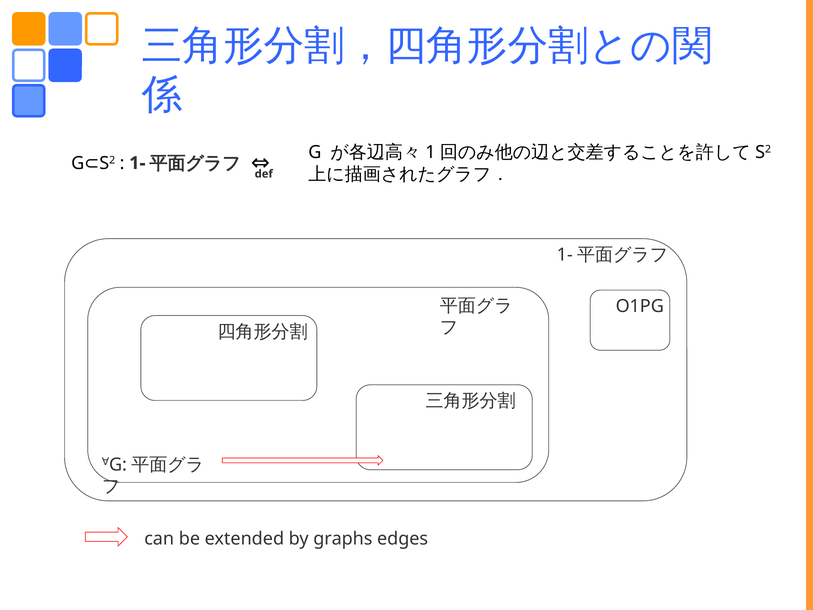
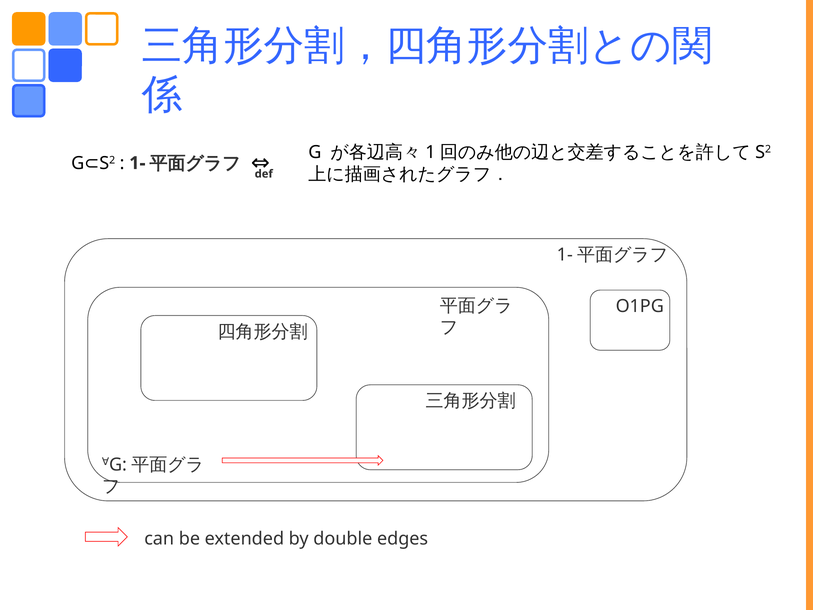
graphs: graphs -> double
